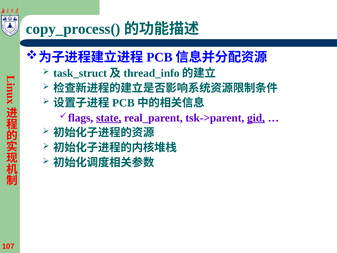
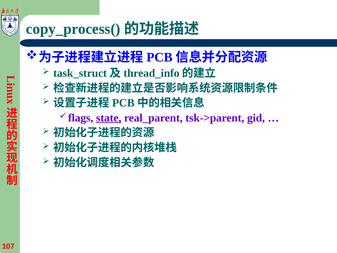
gid underline: present -> none
